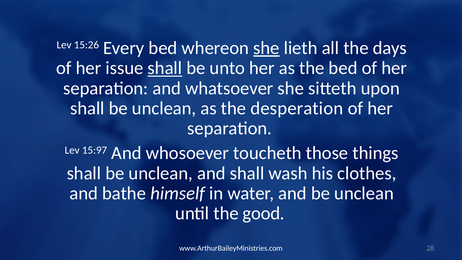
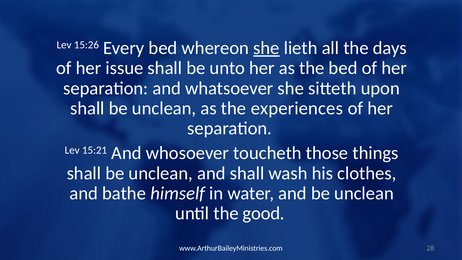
shall at (165, 68) underline: present -> none
desperation: desperation -> experiences
15:97: 15:97 -> 15:21
